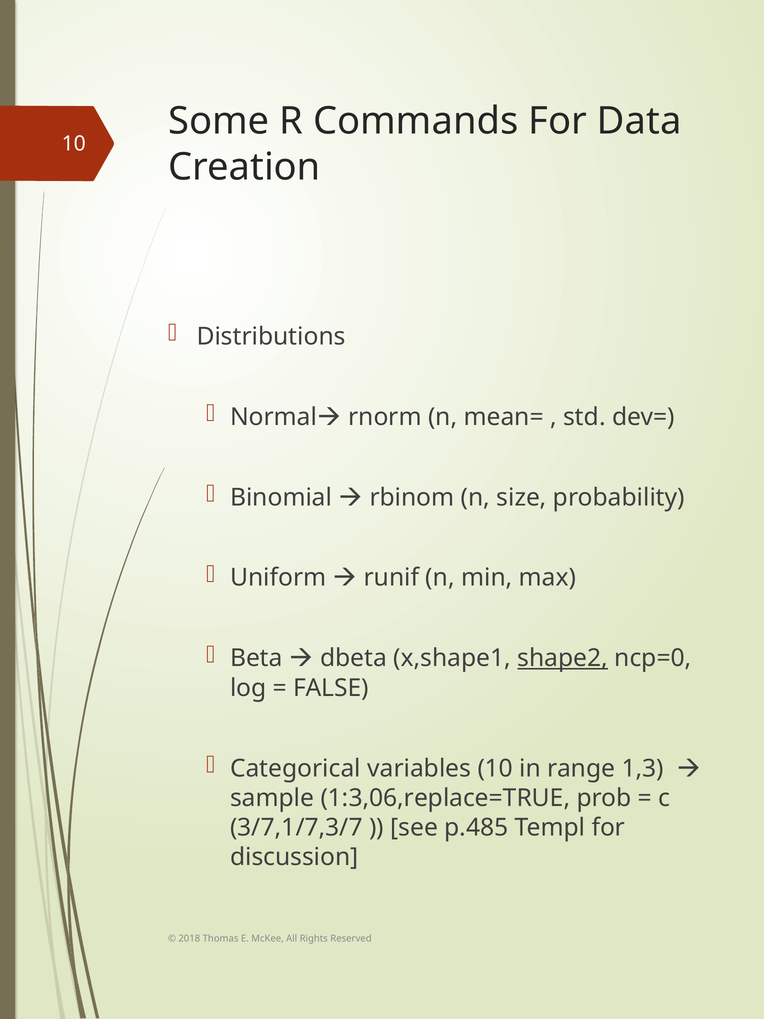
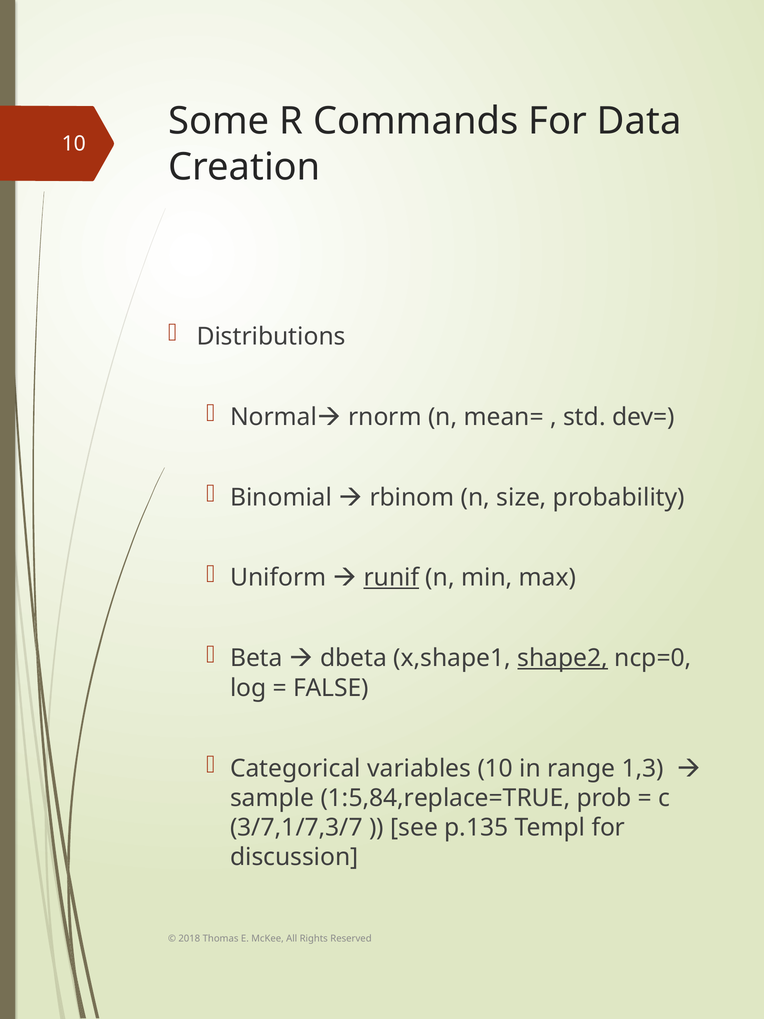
runif underline: none -> present
1:3,06,replace=TRUE: 1:3,06,replace=TRUE -> 1:5,84,replace=TRUE
p.485: p.485 -> p.135
